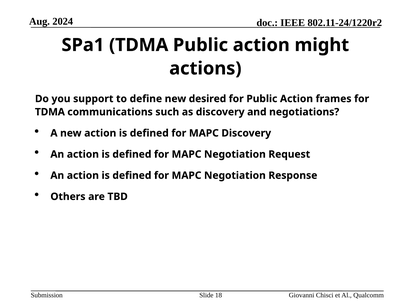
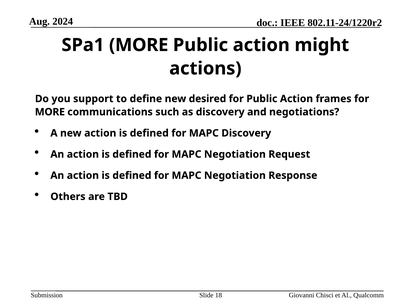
SPa1 TDMA: TDMA -> MORE
TDMA at (50, 112): TDMA -> MORE
